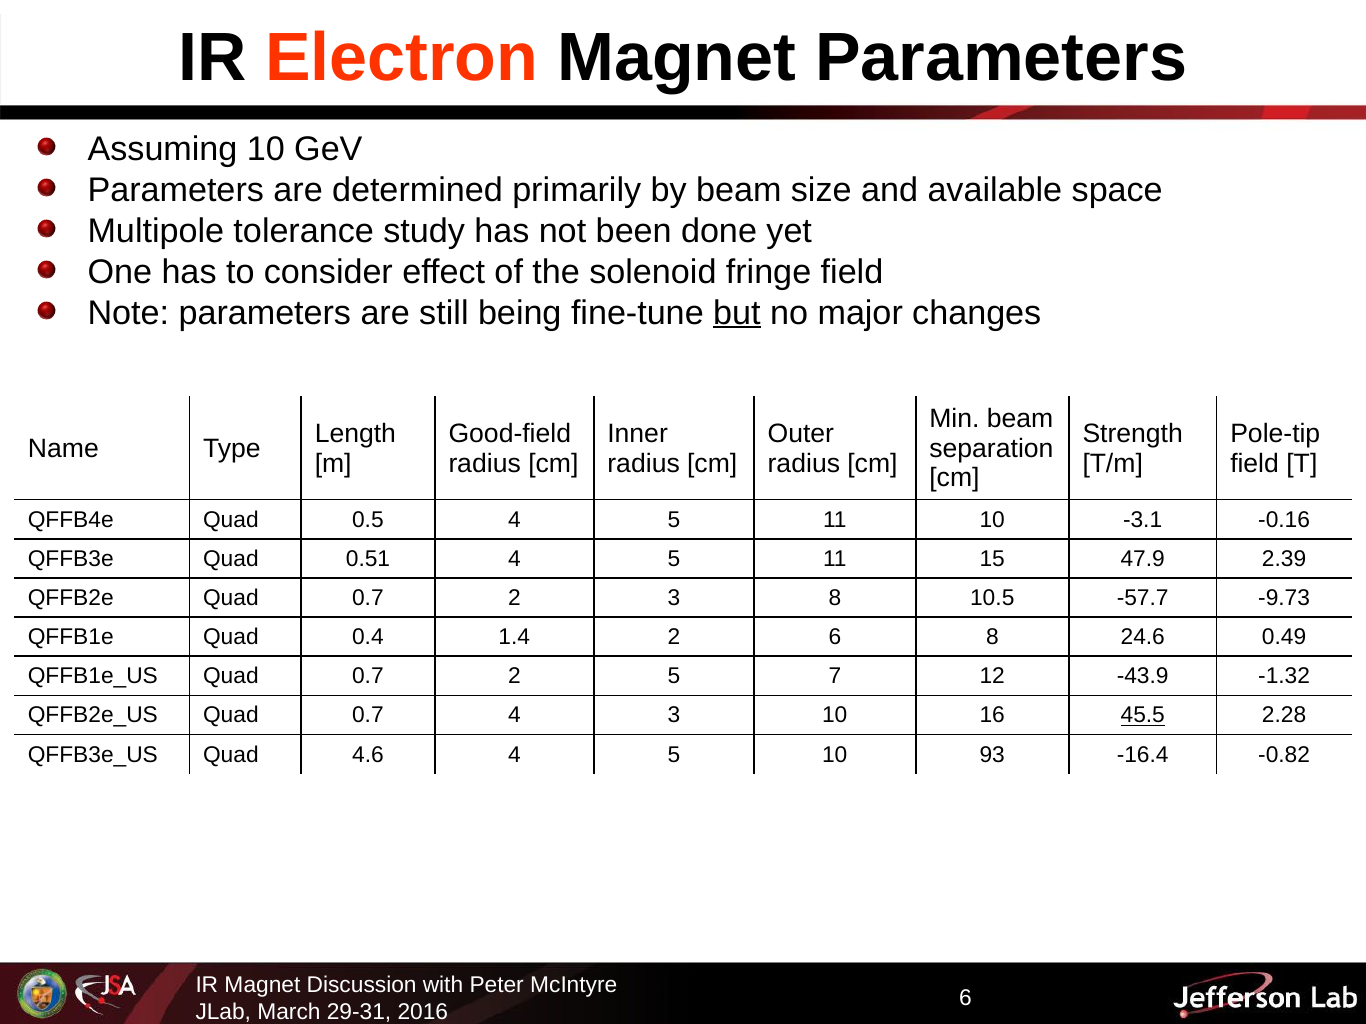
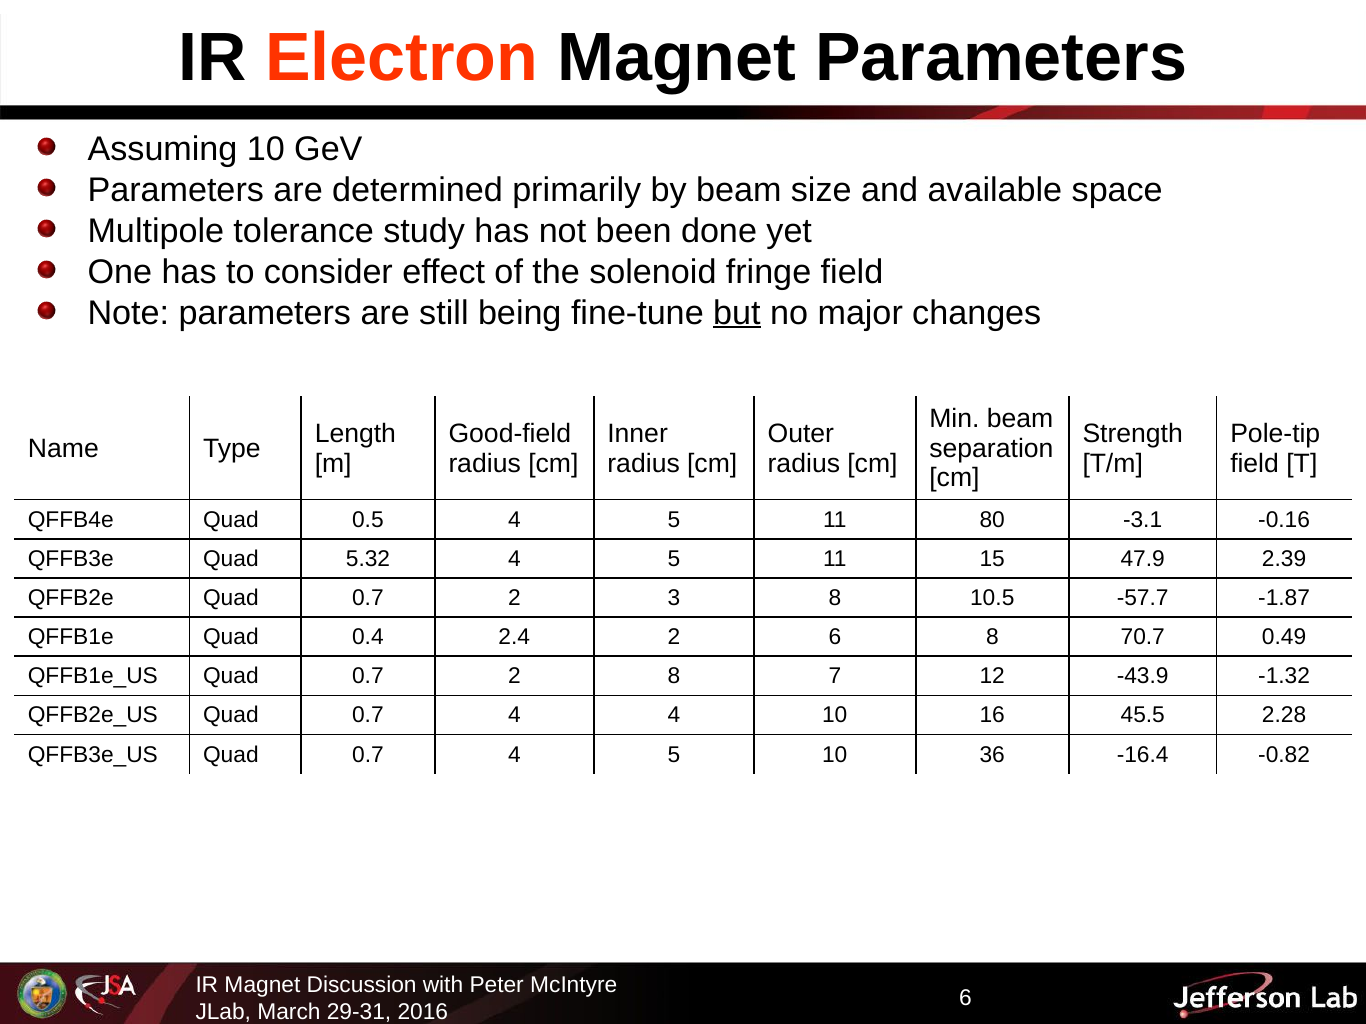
11 10: 10 -> 80
0.51: 0.51 -> 5.32
-9.73: -9.73 -> -1.87
1.4: 1.4 -> 2.4
24.6: 24.6 -> 70.7
2 5: 5 -> 8
4 3: 3 -> 4
45.5 underline: present -> none
4.6 at (368, 755): 4.6 -> 0.7
93: 93 -> 36
